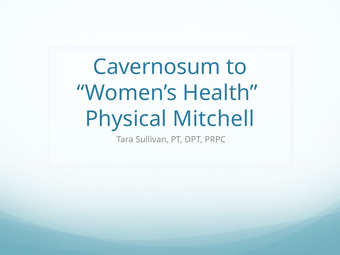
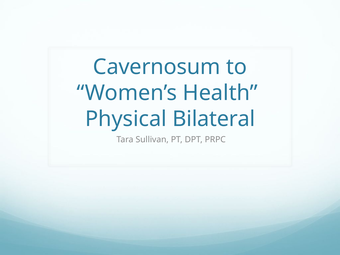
Mitchell: Mitchell -> Bilateral
